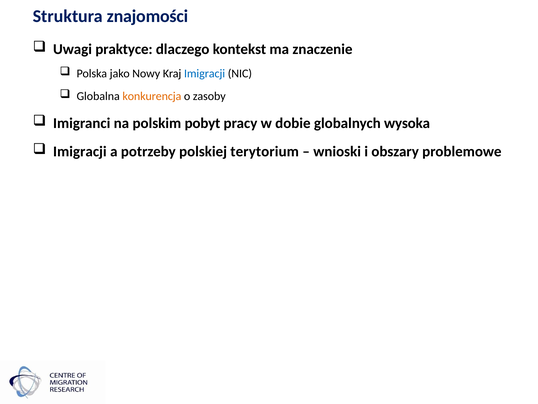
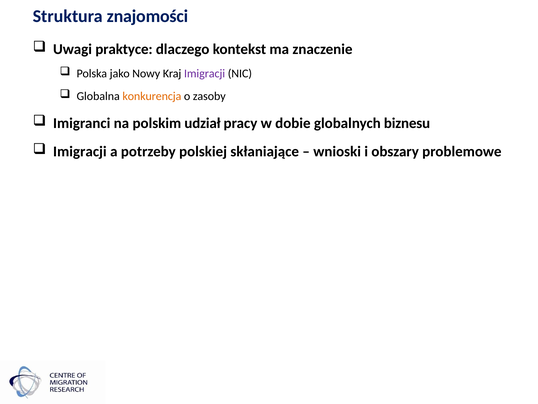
Imigracji at (205, 74) colour: blue -> purple
pobyt: pobyt -> udział
wysoka: wysoka -> biznesu
terytorium: terytorium -> skłaniające
